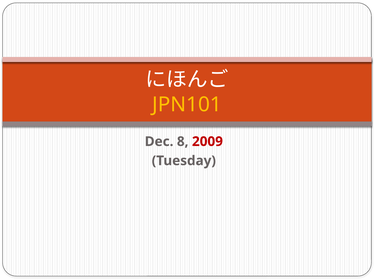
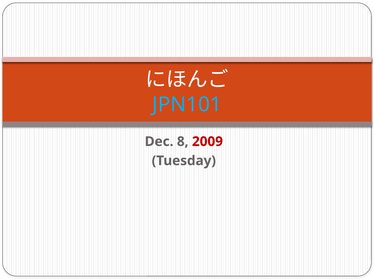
JPN101 colour: yellow -> light blue
